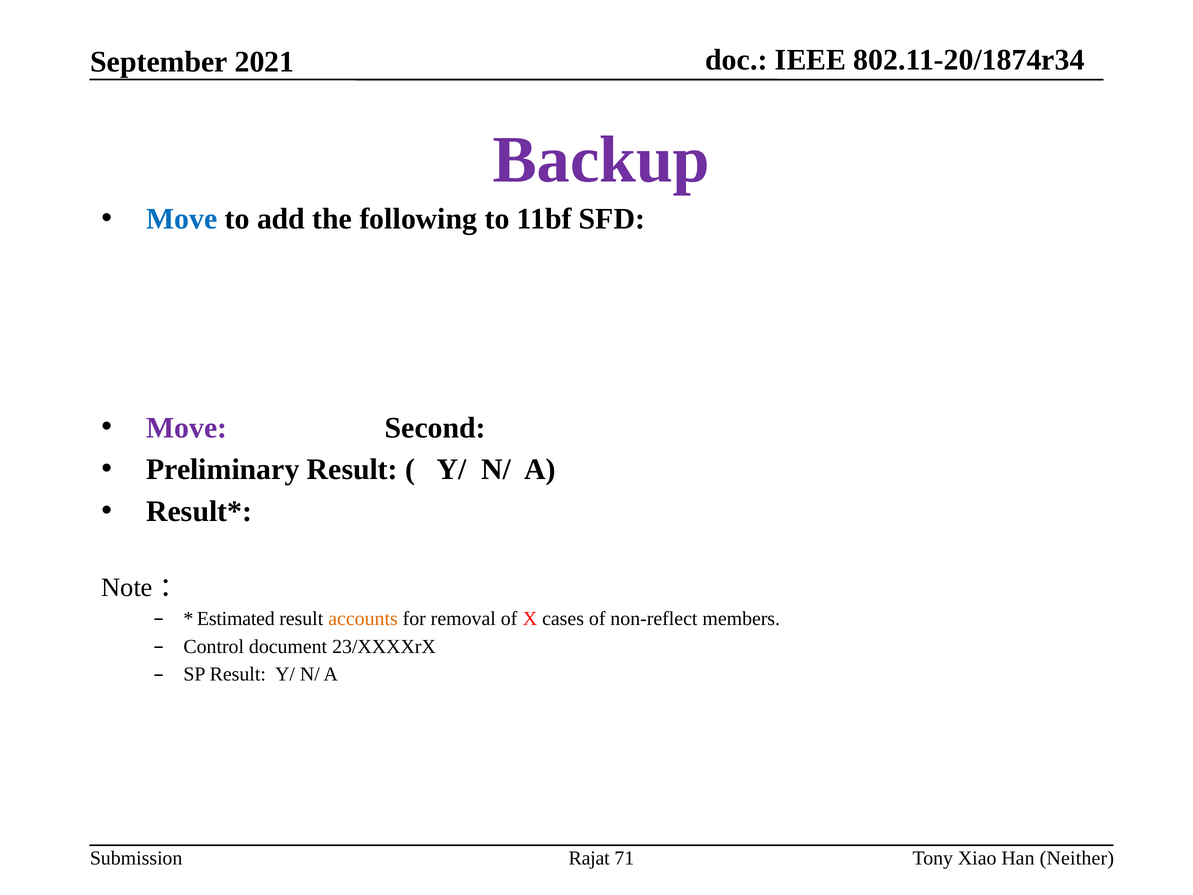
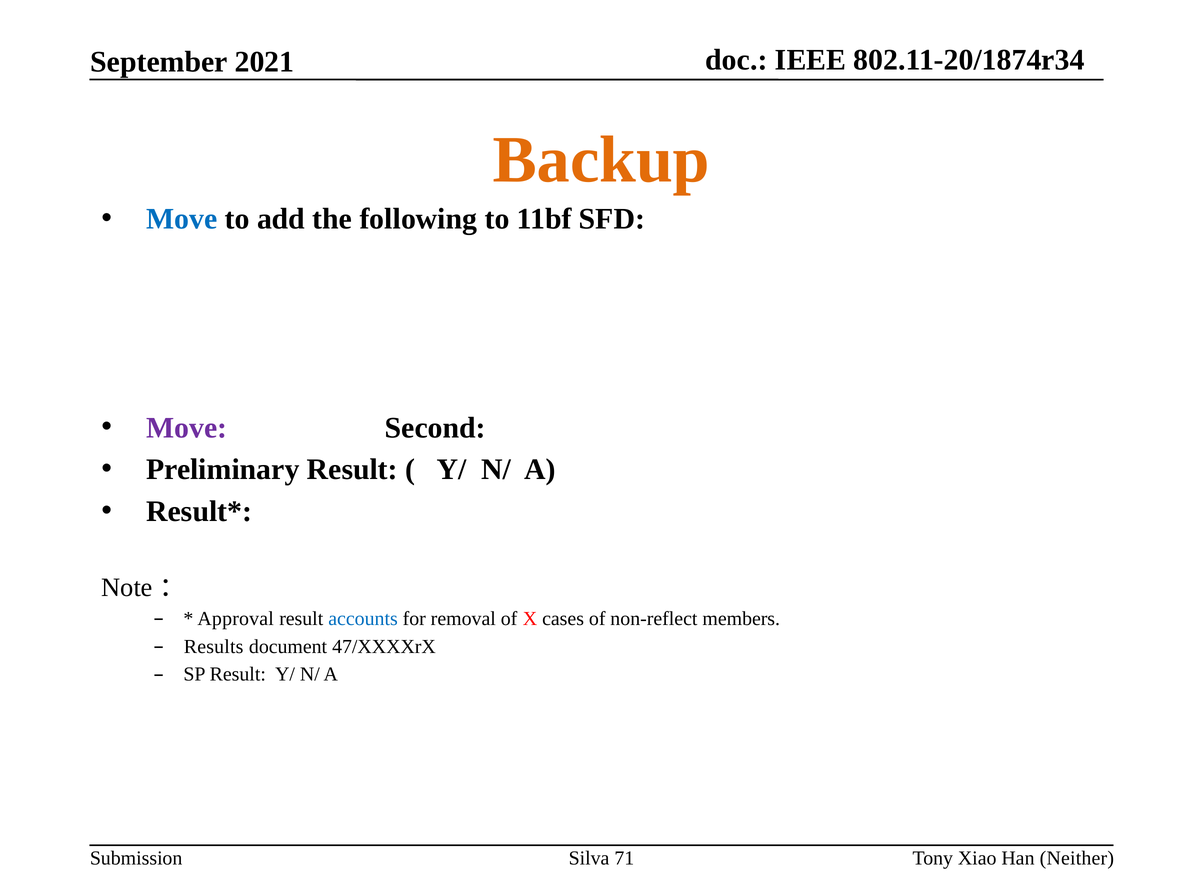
Backup colour: purple -> orange
Estimated: Estimated -> Approval
accounts colour: orange -> blue
Control: Control -> Results
23/XXXXrX: 23/XXXXrX -> 47/XXXXrX
Rajat: Rajat -> Silva
